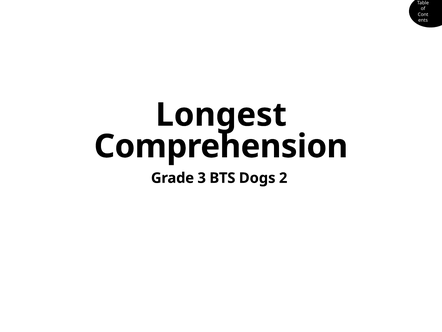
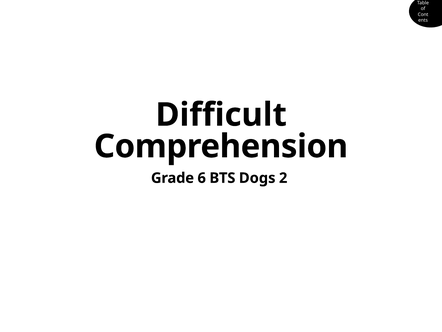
Longest: Longest -> Difficult
3: 3 -> 6
